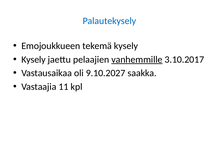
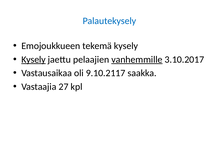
Kysely at (34, 60) underline: none -> present
9.10.2027: 9.10.2027 -> 9.10.2117
11: 11 -> 27
